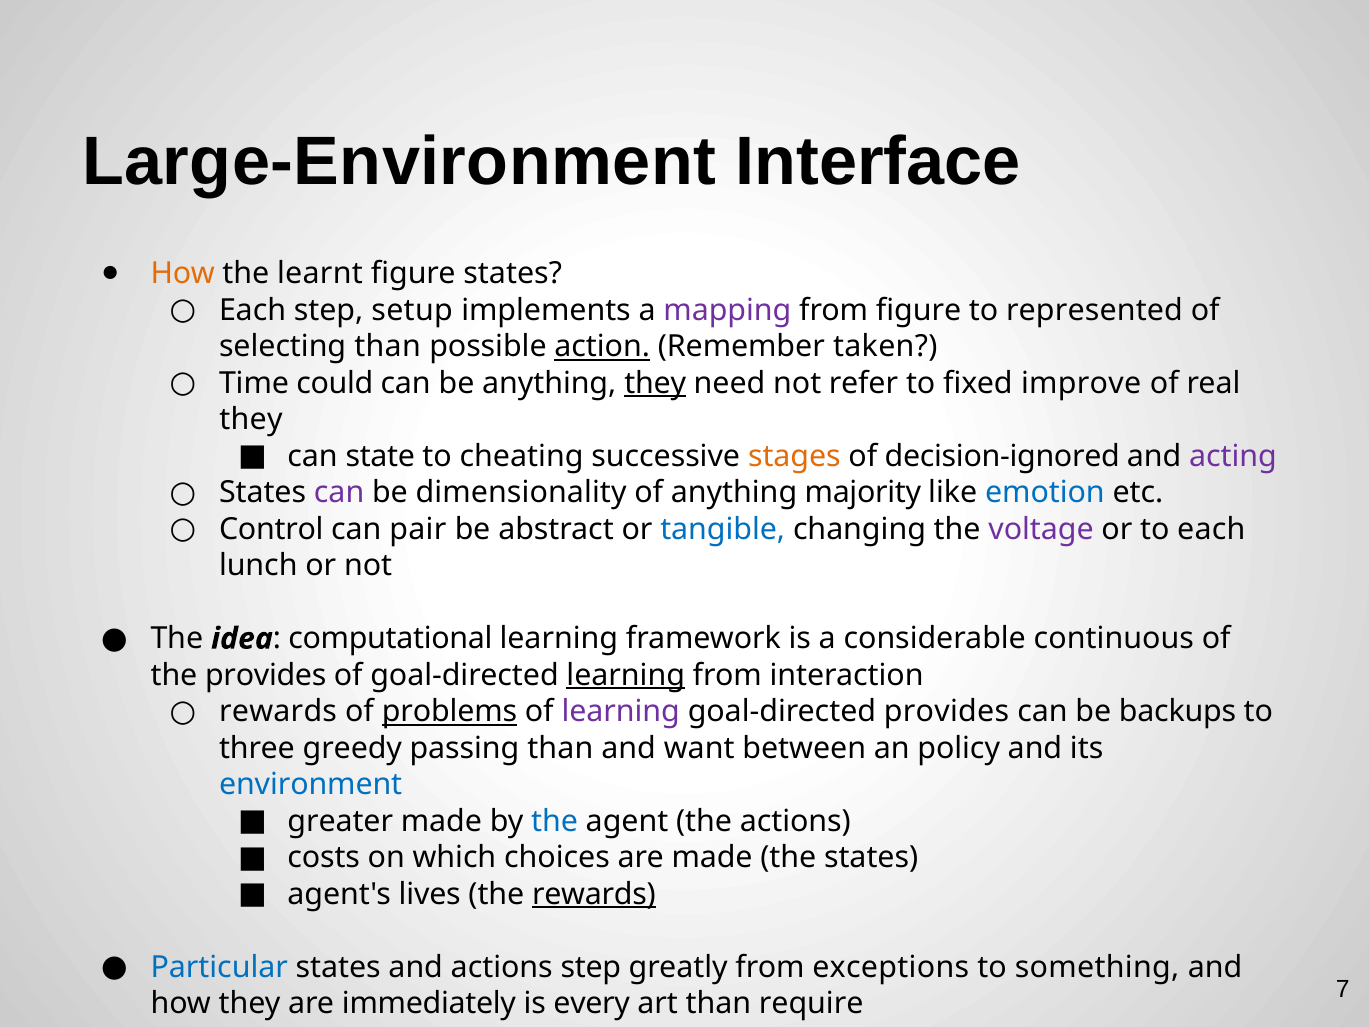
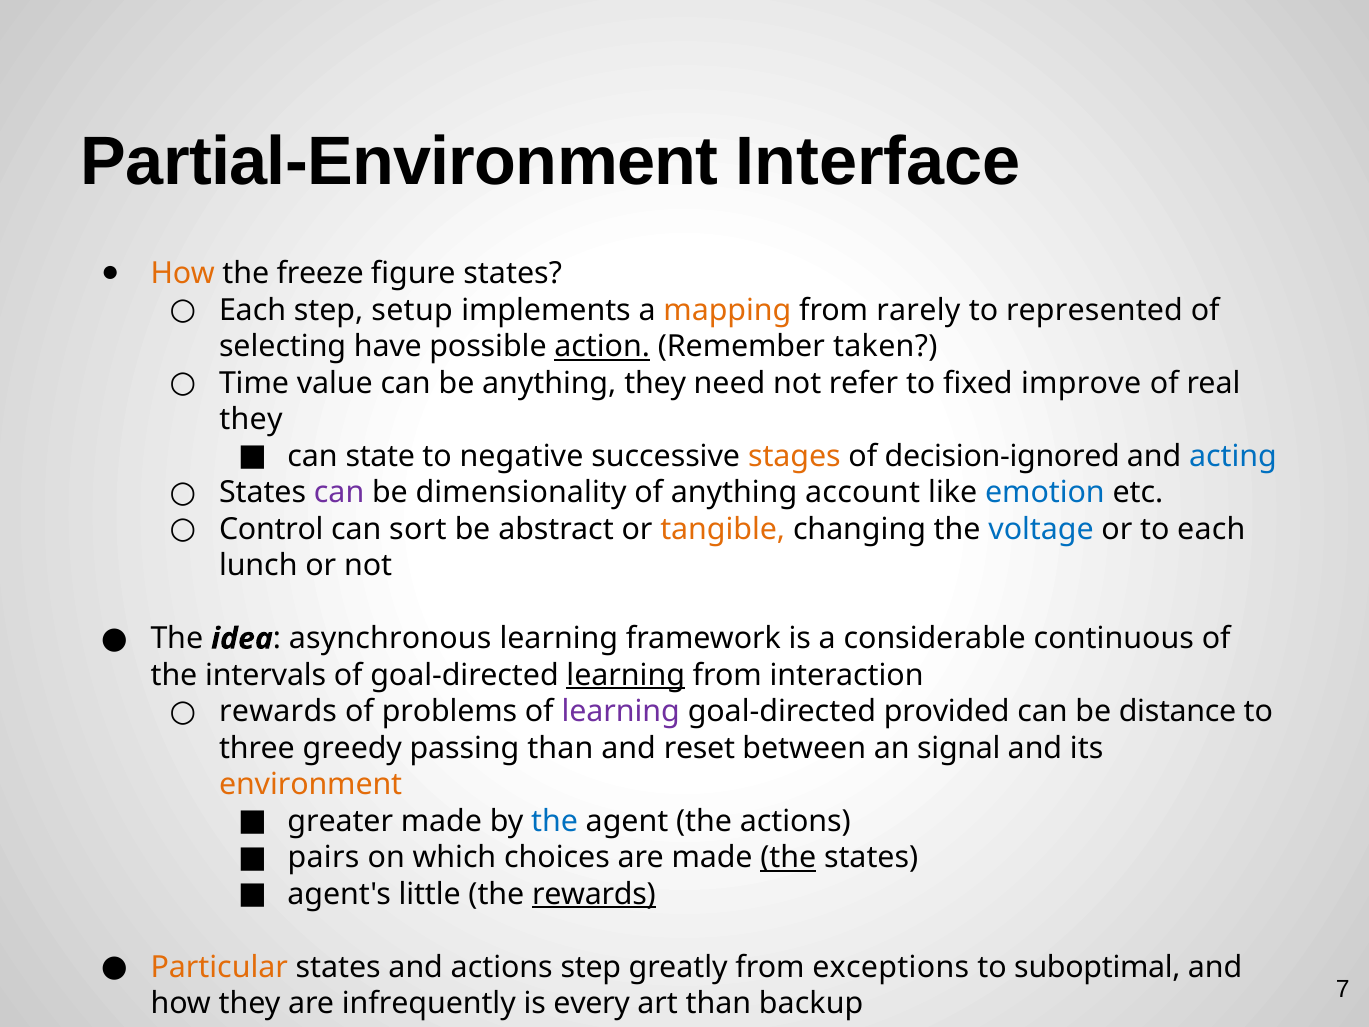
Large-Environment: Large-Environment -> Partial-Environment
learnt: learnt -> freeze
mapping colour: purple -> orange
from figure: figure -> rarely
selecting than: than -> have
could: could -> value
they at (655, 383) underline: present -> none
cheating: cheating -> negative
acting colour: purple -> blue
majority: majority -> account
pair: pair -> sort
tangible colour: blue -> orange
voltage colour: purple -> blue
computational: computational -> asynchronous
the provides: provides -> intervals
problems underline: present -> none
goal-directed provides: provides -> provided
backups: backups -> distance
want: want -> reset
policy: policy -> signal
environment colour: blue -> orange
costs: costs -> pairs
the at (788, 857) underline: none -> present
lives: lives -> little
Particular colour: blue -> orange
something: something -> suboptimal
immediately: immediately -> infrequently
require: require -> backup
